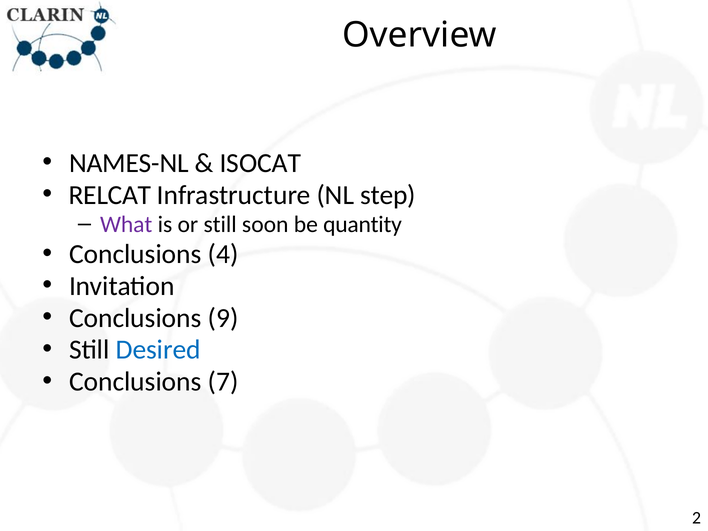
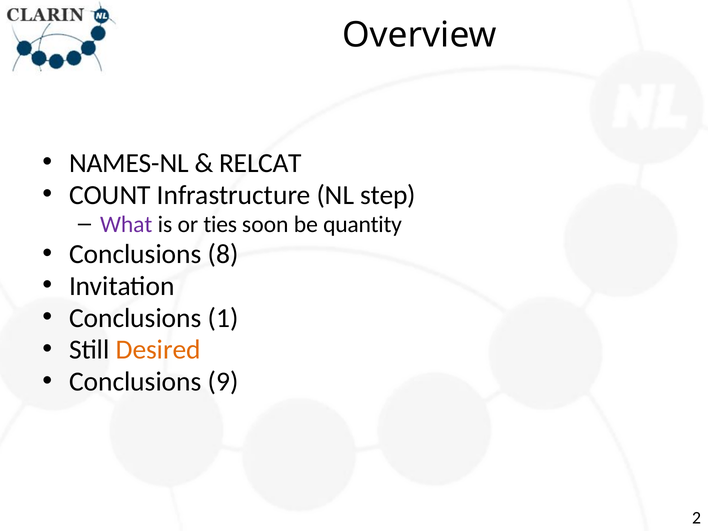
ISOCAT: ISOCAT -> RELCAT
RELCAT: RELCAT -> COUNT
or still: still -> ties
4: 4 -> 8
9: 9 -> 1
Desired colour: blue -> orange
7: 7 -> 9
